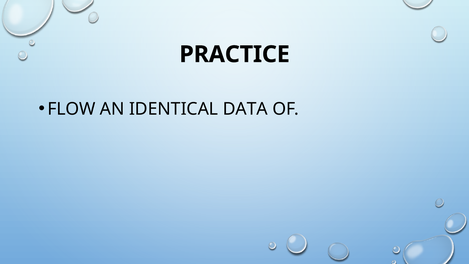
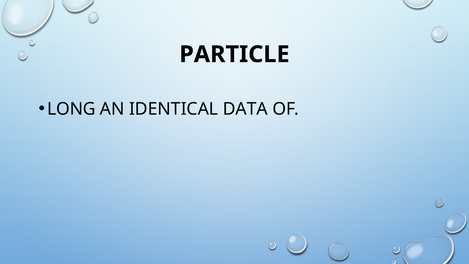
PRACTICE: PRACTICE -> PARTICLE
FLOW: FLOW -> LONG
